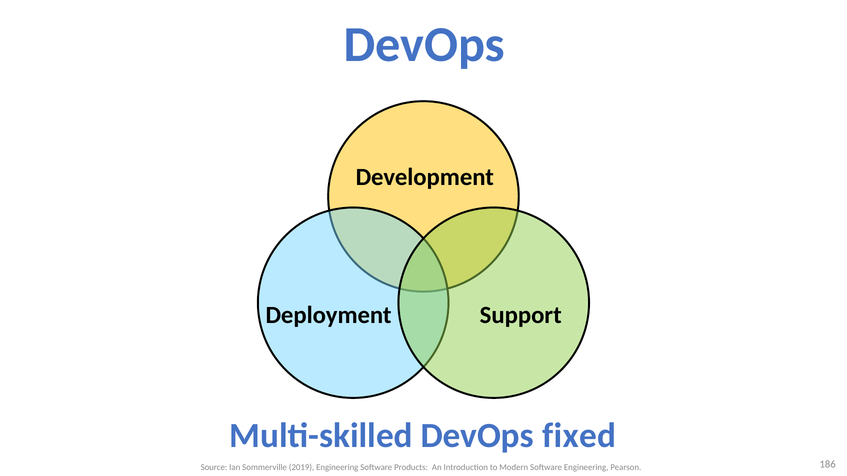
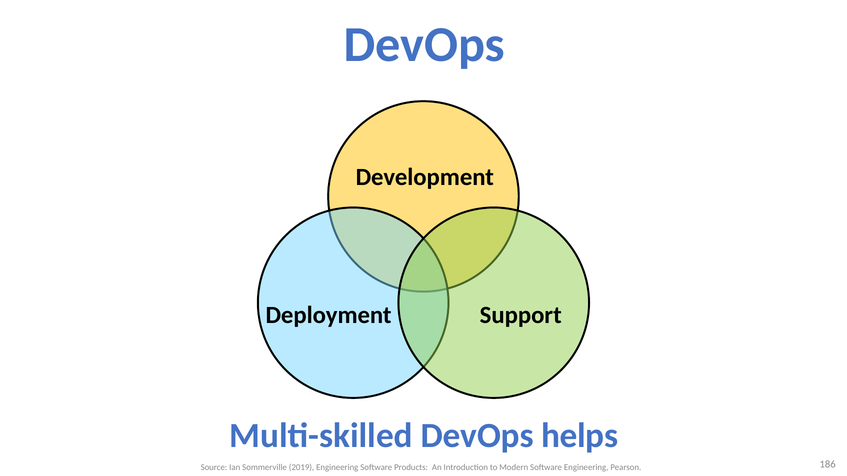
fixed: fixed -> helps
